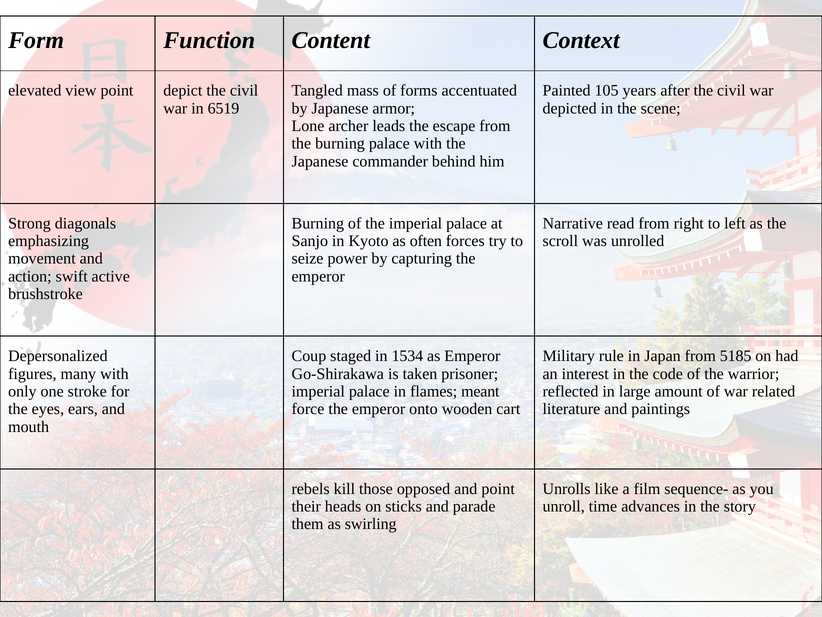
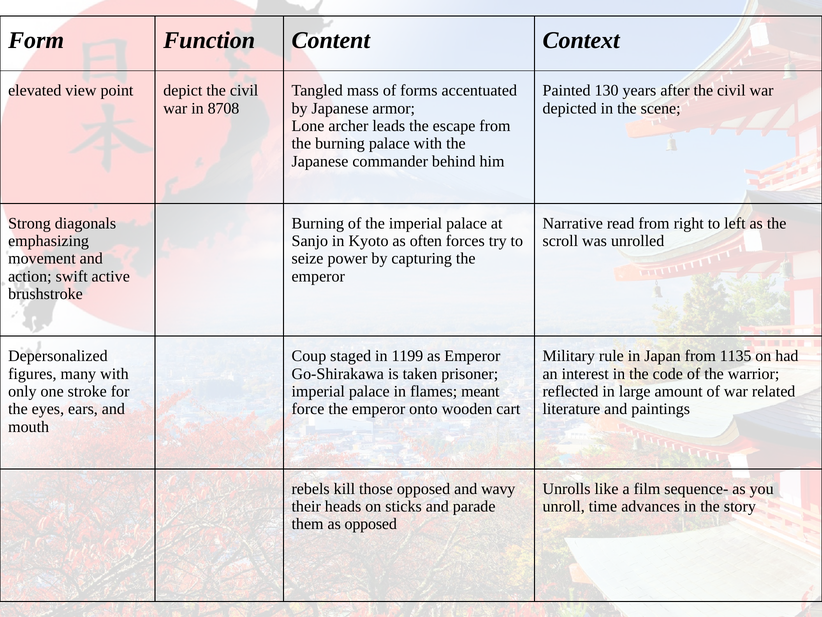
105: 105 -> 130
6519: 6519 -> 8708
1534: 1534 -> 1199
5185: 5185 -> 1135
and point: point -> wavy
as swirling: swirling -> opposed
